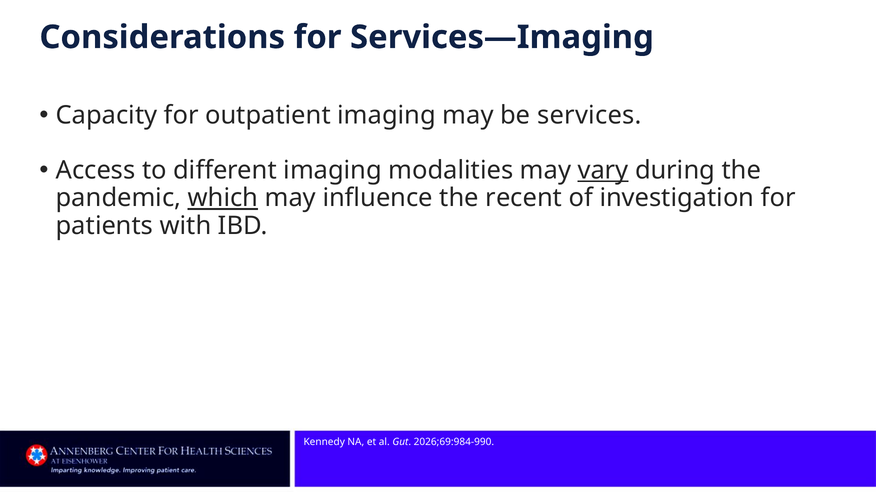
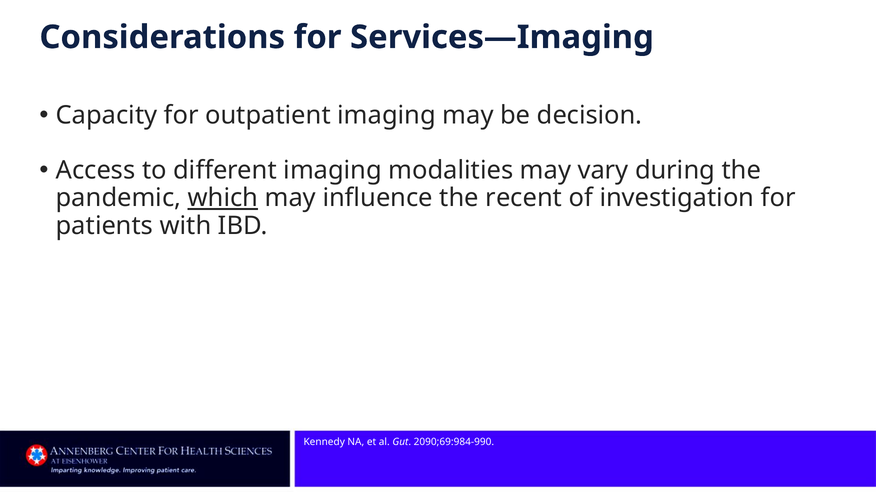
services: services -> decision
vary underline: present -> none
2026;69:984‐990: 2026;69:984‐990 -> 2090;69:984‐990
